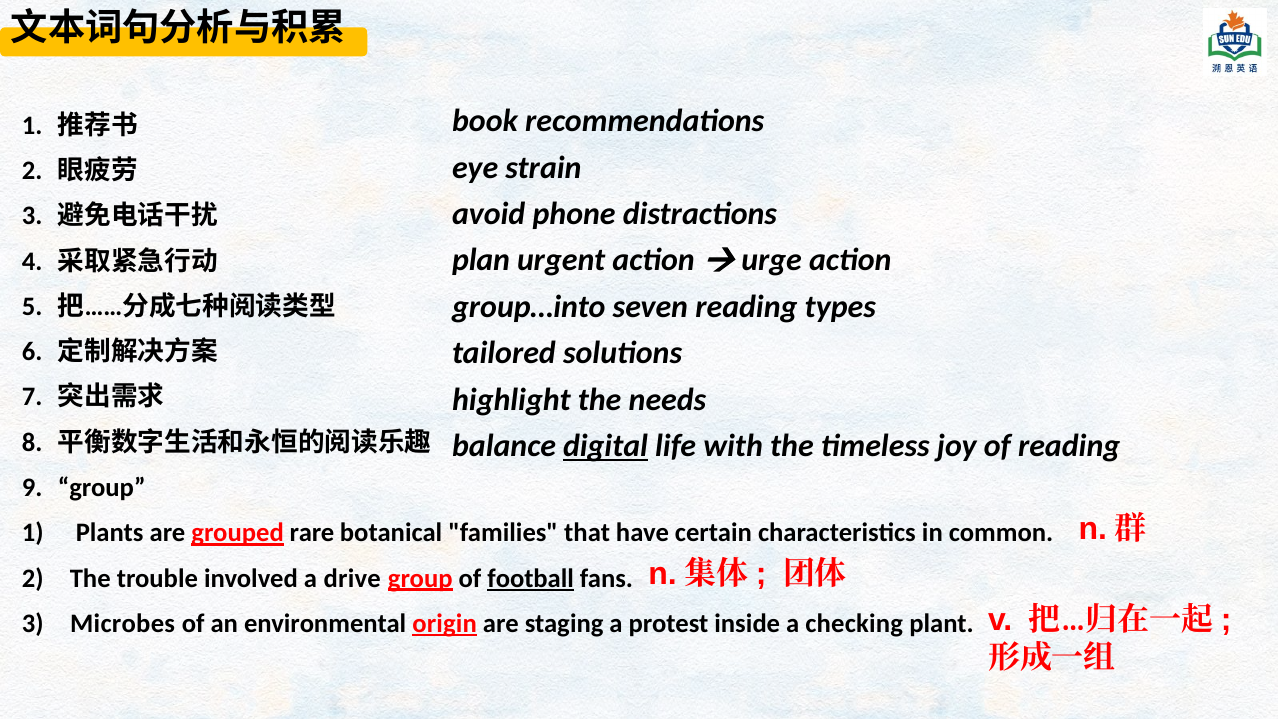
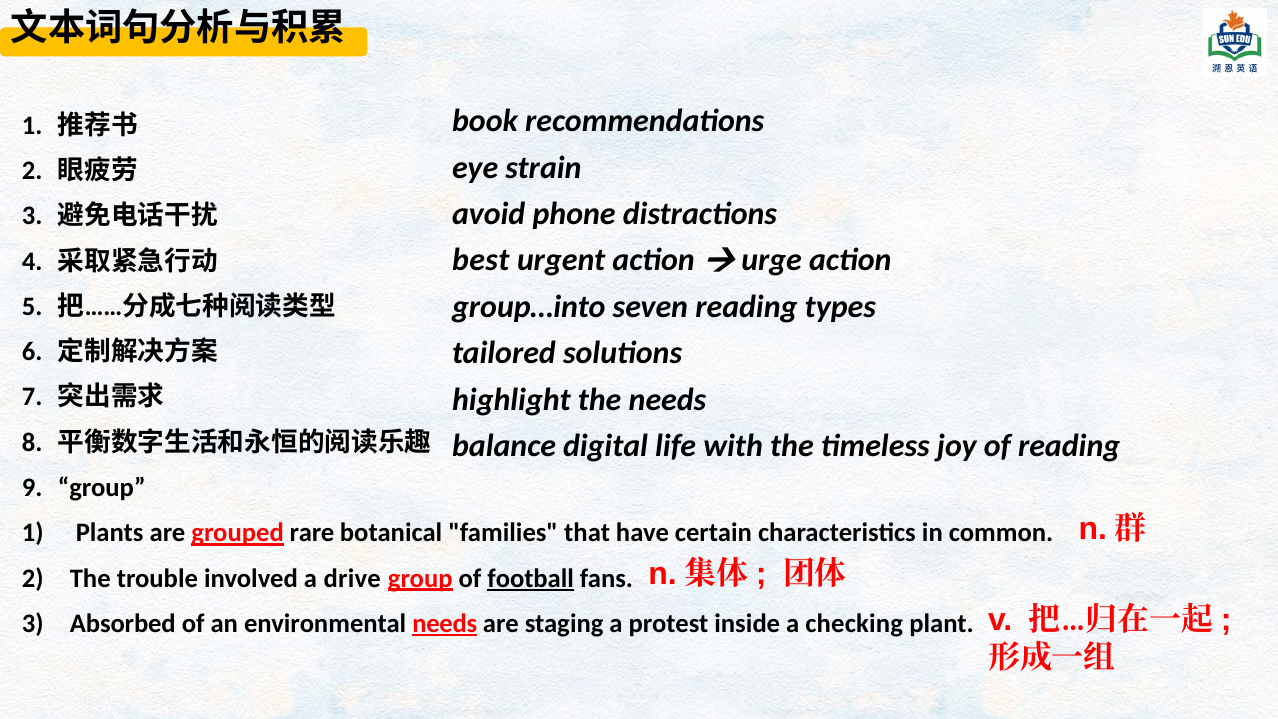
plan: plan -> best
digital underline: present -> none
Microbes: Microbes -> Absorbed
environmental origin: origin -> needs
